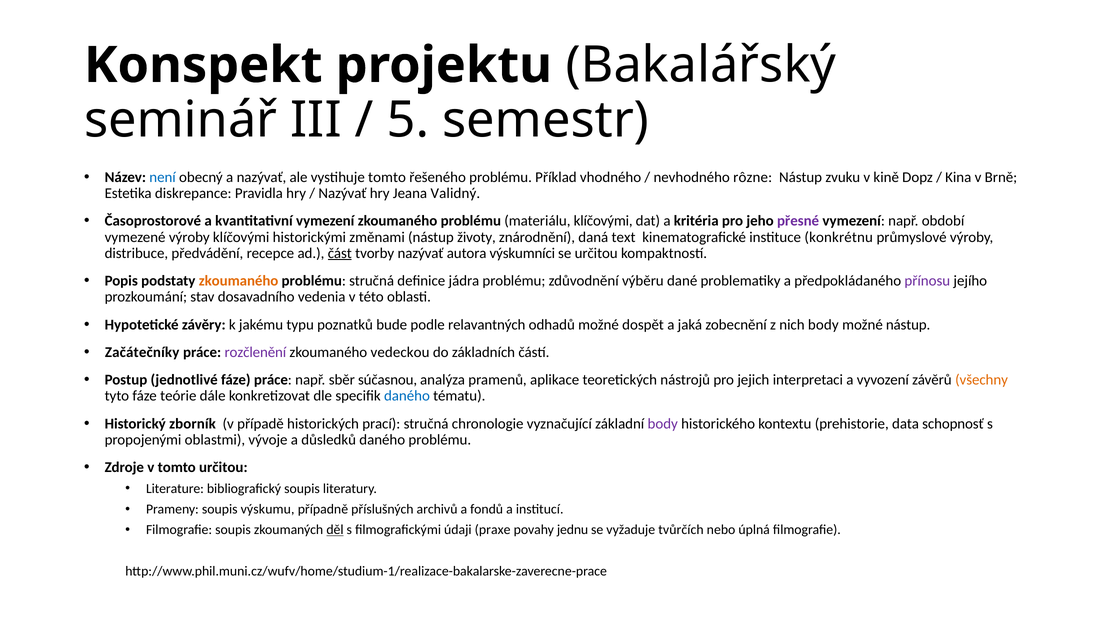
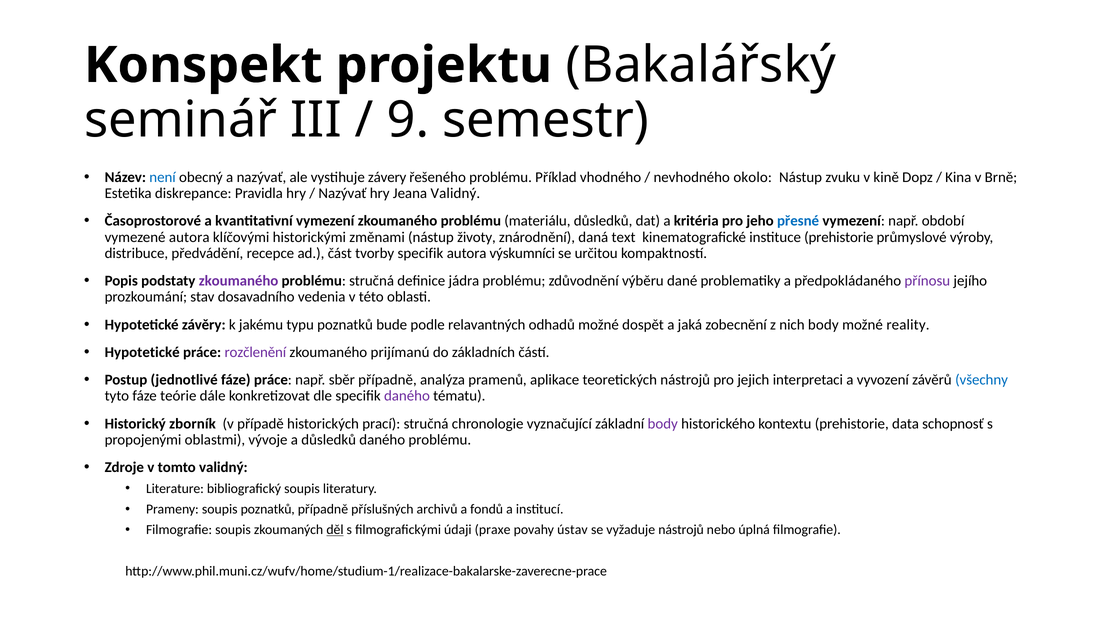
5: 5 -> 9
vystihuje tomto: tomto -> závery
rôzne: rôzne -> okolo
materiálu klíčovými: klíčovými -> důsledků
přesné colour: purple -> blue
vymezené výroby: výroby -> autora
instituce konkrétnu: konkrétnu -> prehistorie
část underline: present -> none
tvorby nazývať: nazývať -> specifik
zkoumaného at (239, 281) colour: orange -> purple
možné nástup: nástup -> reality
Začátečníky at (142, 352): Začátečníky -> Hypotetické
vedeckou: vedeckou -> prijímanú
sběr súčasnou: súčasnou -> případně
všechny colour: orange -> blue
daného at (407, 396) colour: blue -> purple
tomto určitou: určitou -> validný
soupis výskumu: výskumu -> poznatků
jednu: jednu -> ústav
vyžaduje tvůrčích: tvůrčích -> nástrojů
